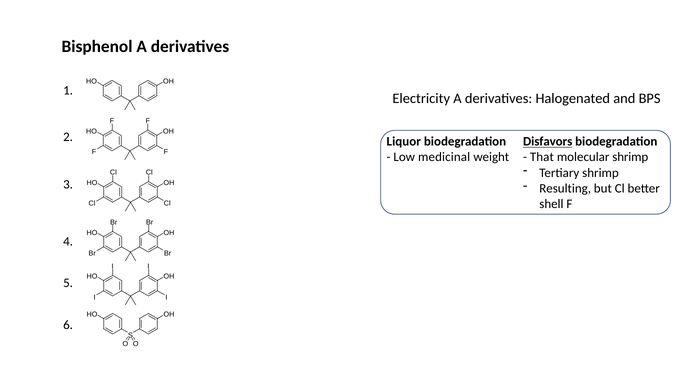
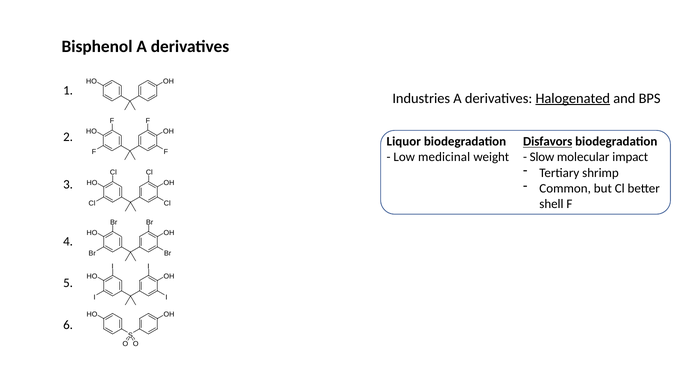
Electricity: Electricity -> Industries
Halogenated underline: none -> present
That: That -> Slow
molecular shrimp: shrimp -> impact
Resulting: Resulting -> Common
